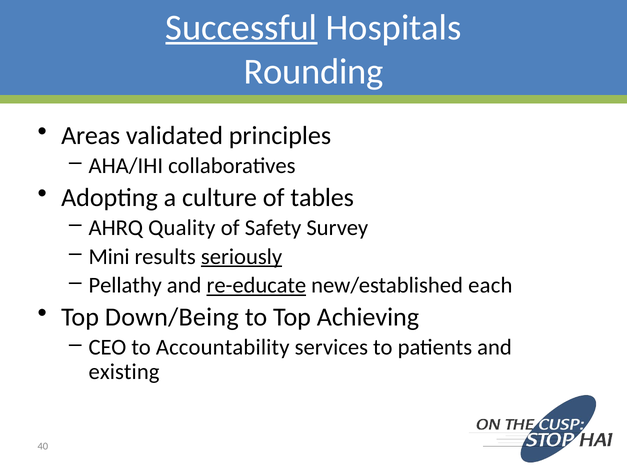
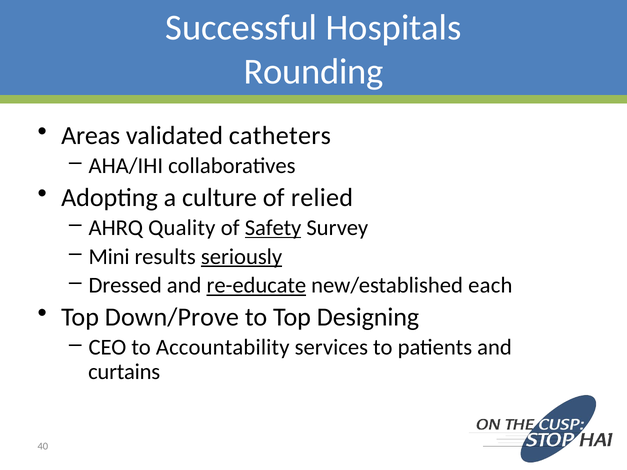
Successful underline: present -> none
principles: principles -> catheters
tables: tables -> relied
Safety underline: none -> present
Pellathy: Pellathy -> Dressed
Down/Being: Down/Being -> Down/Prove
Achieving: Achieving -> Designing
existing: existing -> curtains
